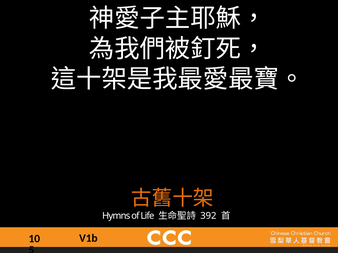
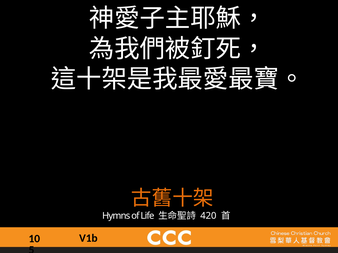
392: 392 -> 420
